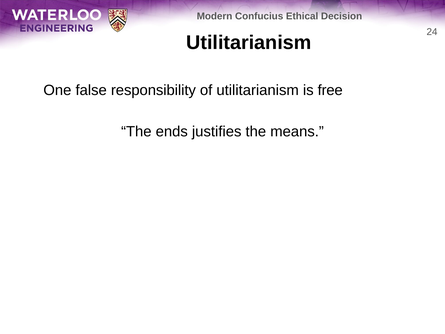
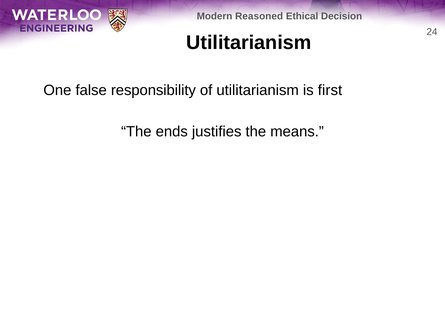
Confucius: Confucius -> Reasoned
free: free -> first
